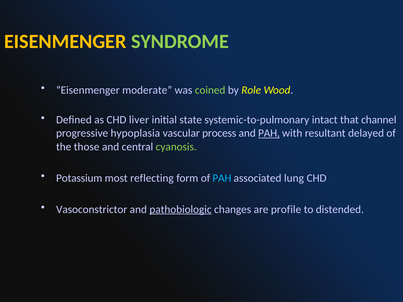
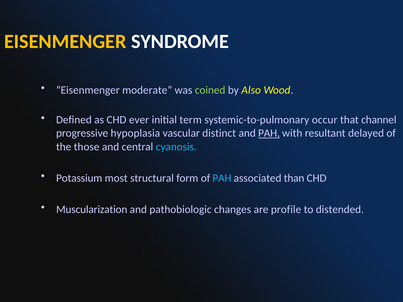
SYNDROME colour: light green -> white
Role: Role -> Also
liver: liver -> ever
state: state -> term
intact: intact -> occur
process: process -> distinct
cyanosis colour: light green -> light blue
reflecting: reflecting -> structural
lung: lung -> than
Vasoconstrictor: Vasoconstrictor -> Muscularization
pathobiologic underline: present -> none
